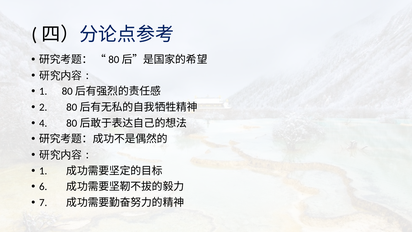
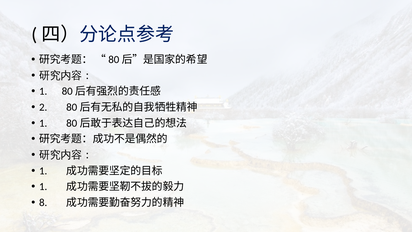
4 at (43, 123): 4 -> 1
6 at (43, 187): 6 -> 1
7: 7 -> 8
